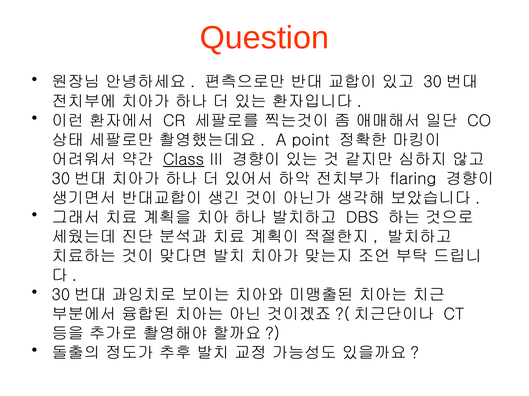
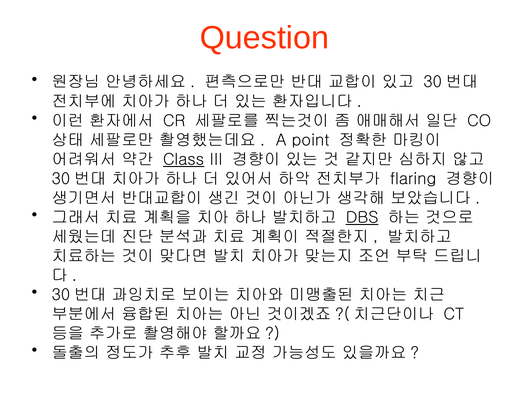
DBS underline: none -> present
